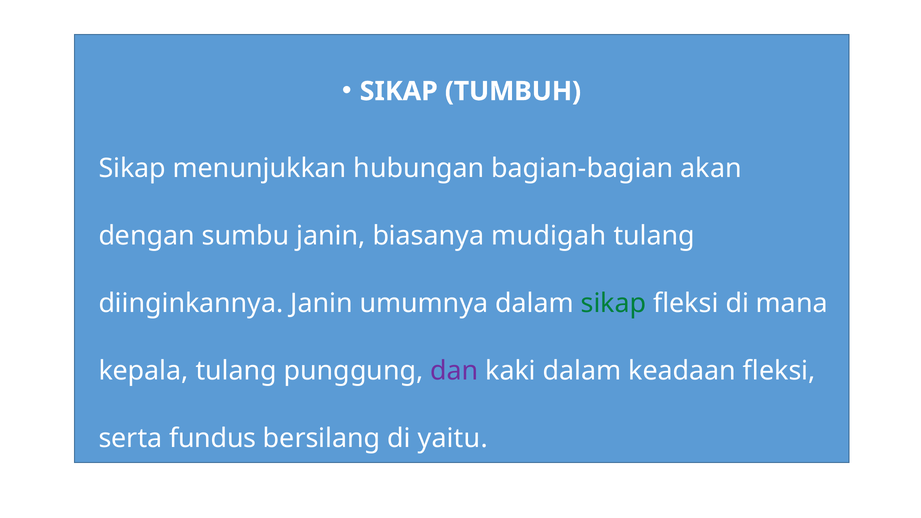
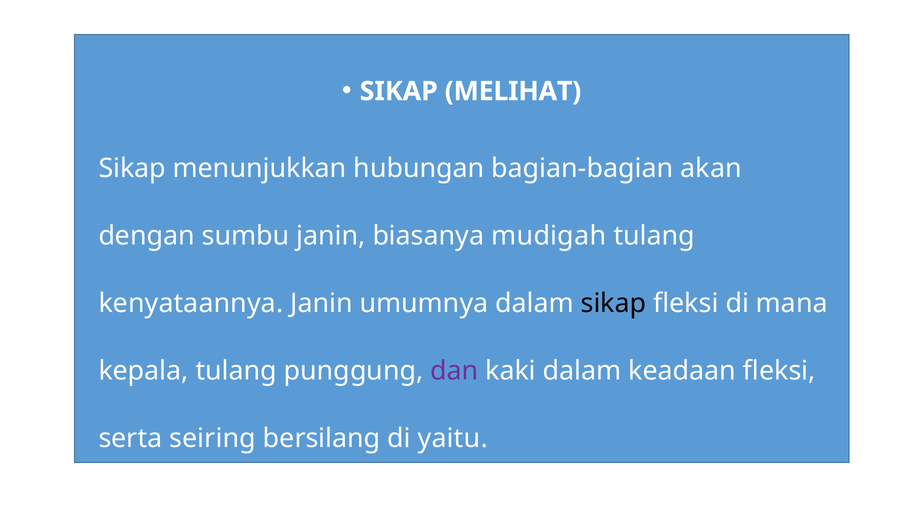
TUMBUH: TUMBUH -> MELIHAT
diinginkannya: diinginkannya -> kenyataannya
sikap at (614, 304) colour: green -> black
fundus: fundus -> seiring
